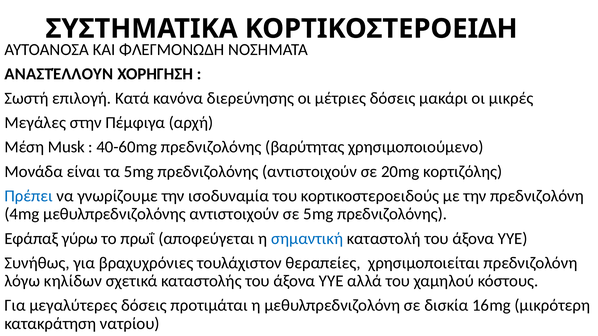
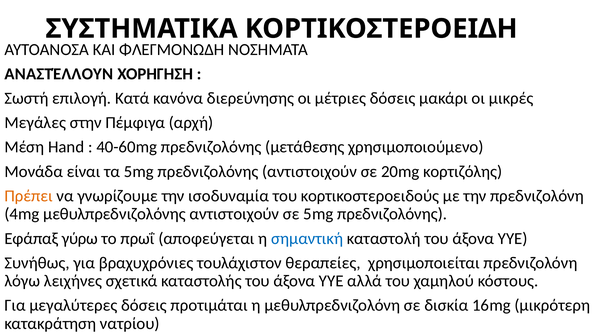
Musk: Musk -> Hand
βαρύτητας: βαρύτητας -> μετάθεσης
Πρέπει colour: blue -> orange
κηλίδων: κηλίδων -> λειχήνες
